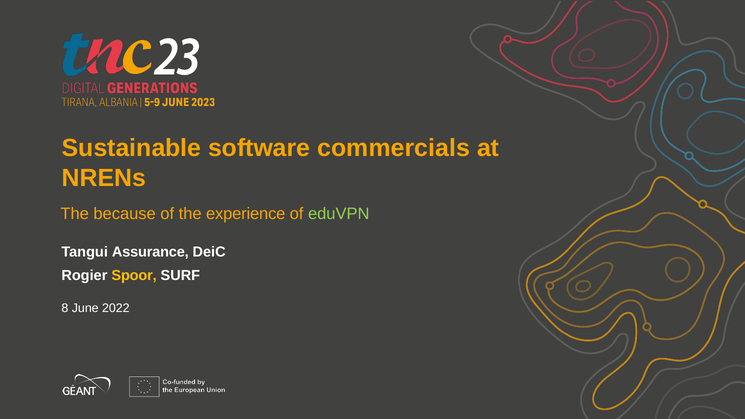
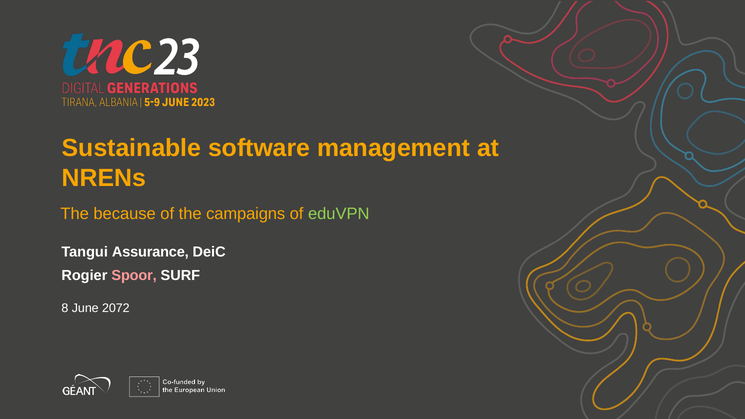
commercials: commercials -> management
experience: experience -> campaigns
Spoor colour: yellow -> pink
2022: 2022 -> 2072
